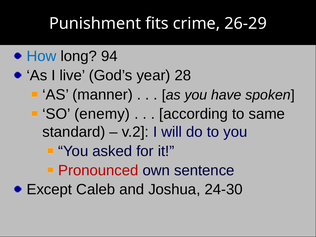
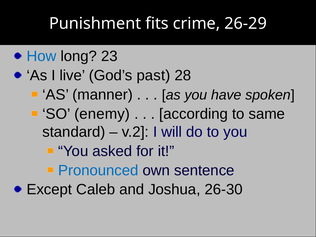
94: 94 -> 23
year: year -> past
Pronounced colour: red -> blue
24-30: 24-30 -> 26-30
